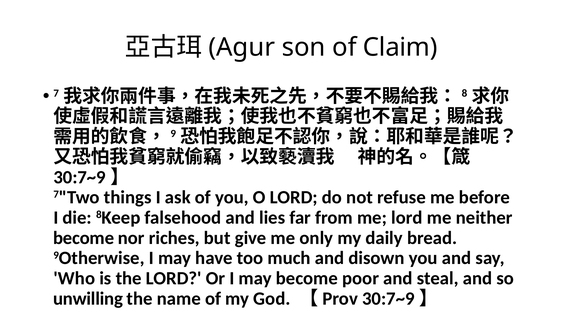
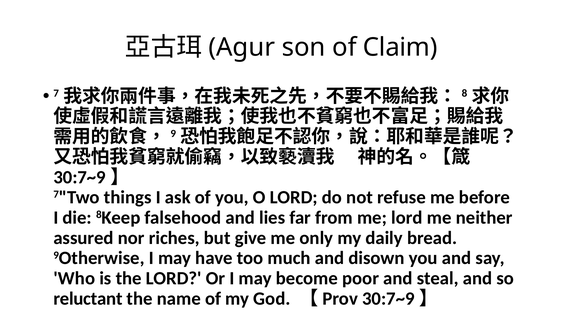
become at (84, 238): become -> assured
unwilling: unwilling -> reluctant
